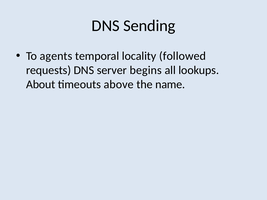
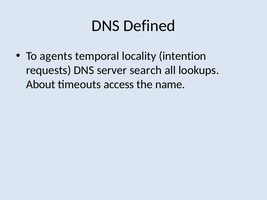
Sending: Sending -> Defined
followed: followed -> intention
begins: begins -> search
above: above -> access
